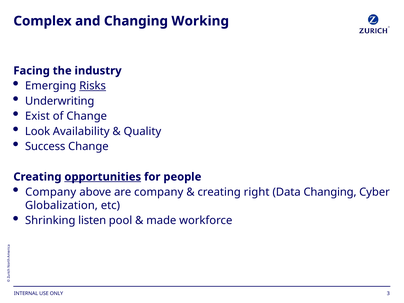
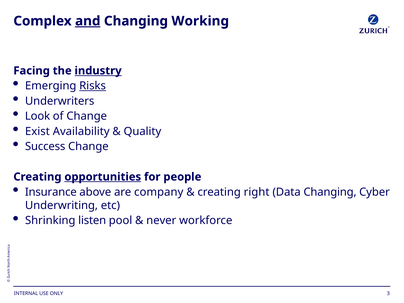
and underline: none -> present
industry underline: none -> present
Underwriting: Underwriting -> Underwriters
Exist: Exist -> Look
Look: Look -> Exist
Company at (51, 192): Company -> Insurance
Globalization: Globalization -> Underwriting
made: made -> never
